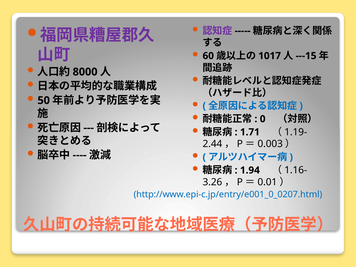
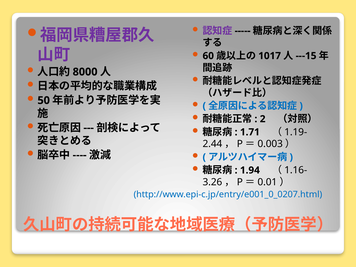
0: 0 -> 2
